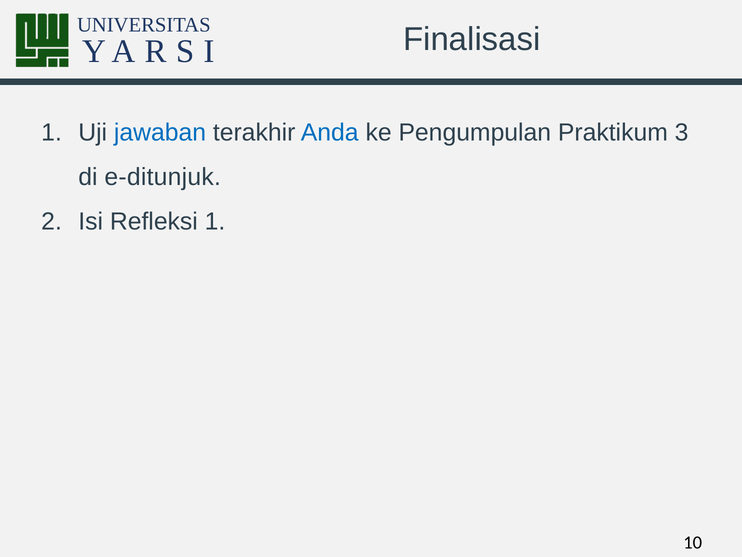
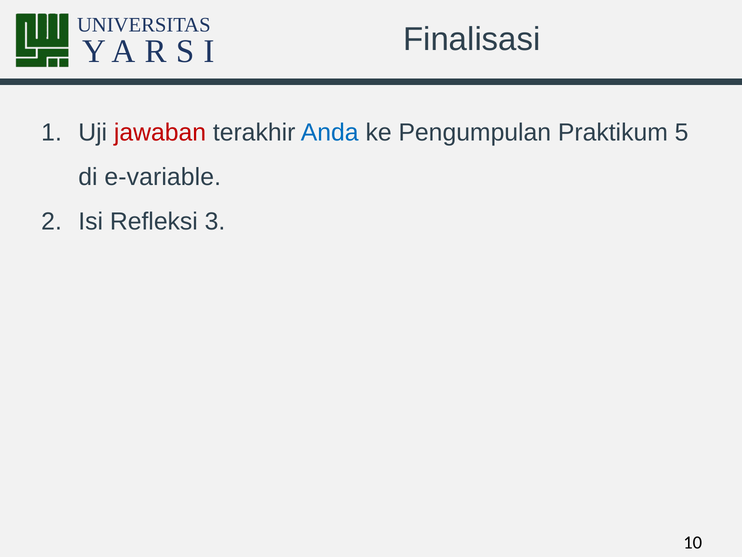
jawaban colour: blue -> red
3: 3 -> 5
e-ditunjuk: e-ditunjuk -> e-variable
Refleksi 1: 1 -> 3
